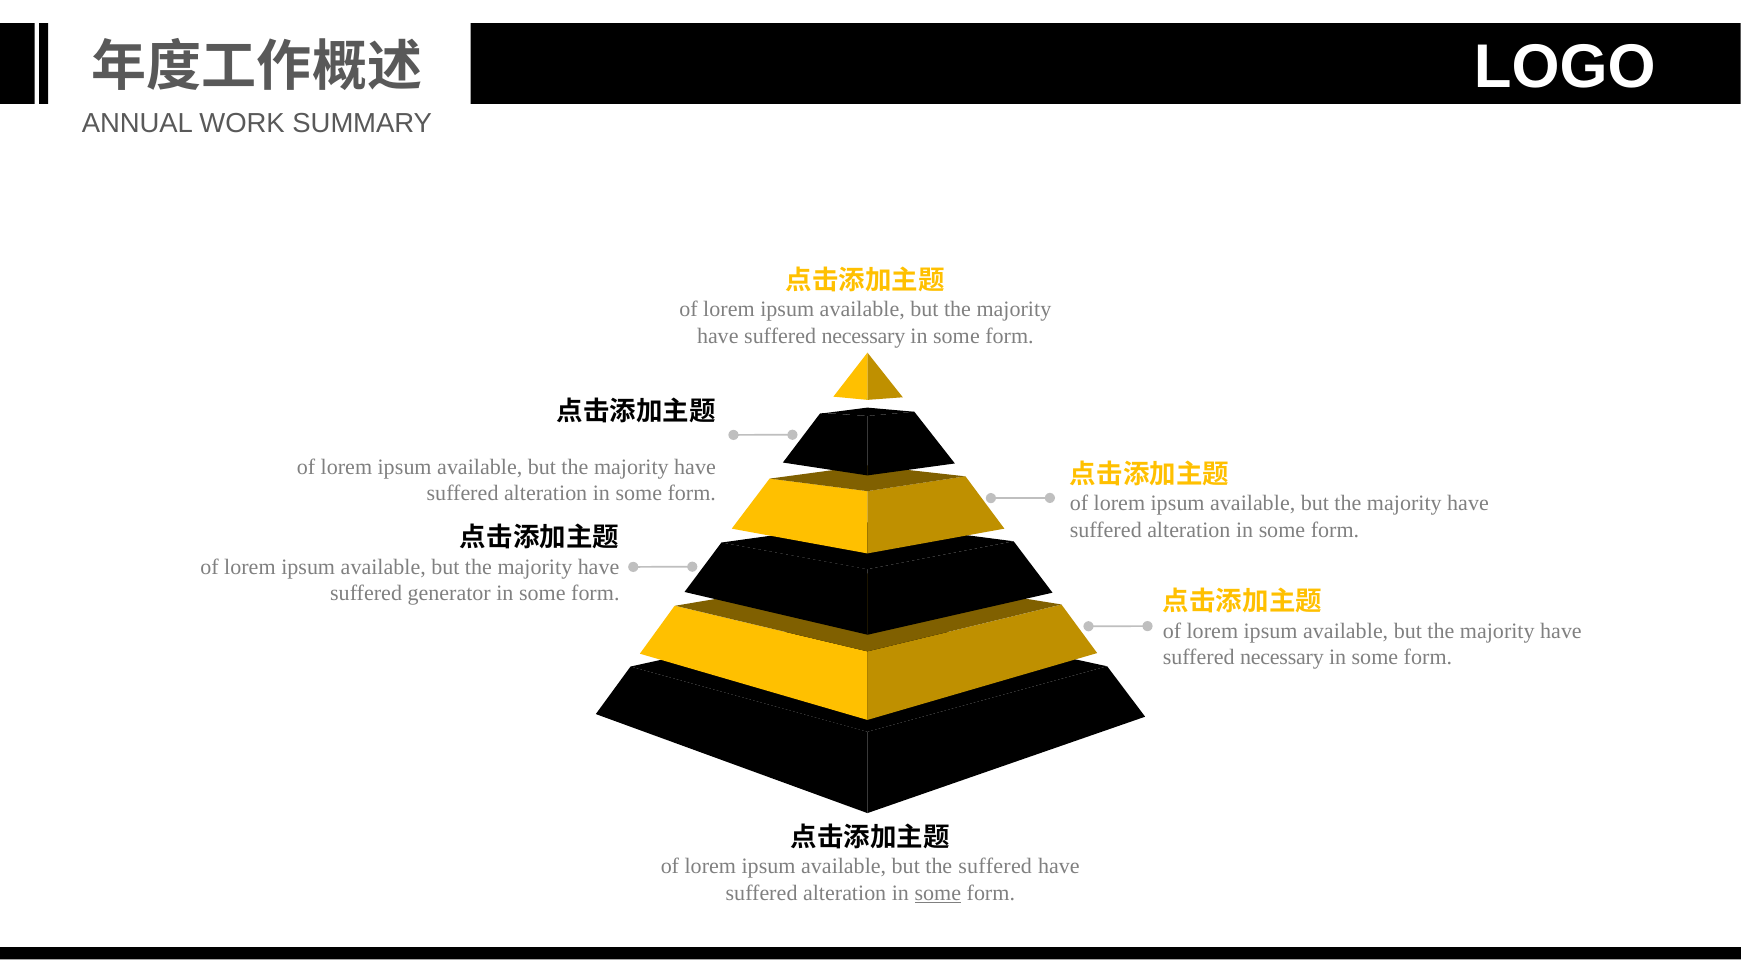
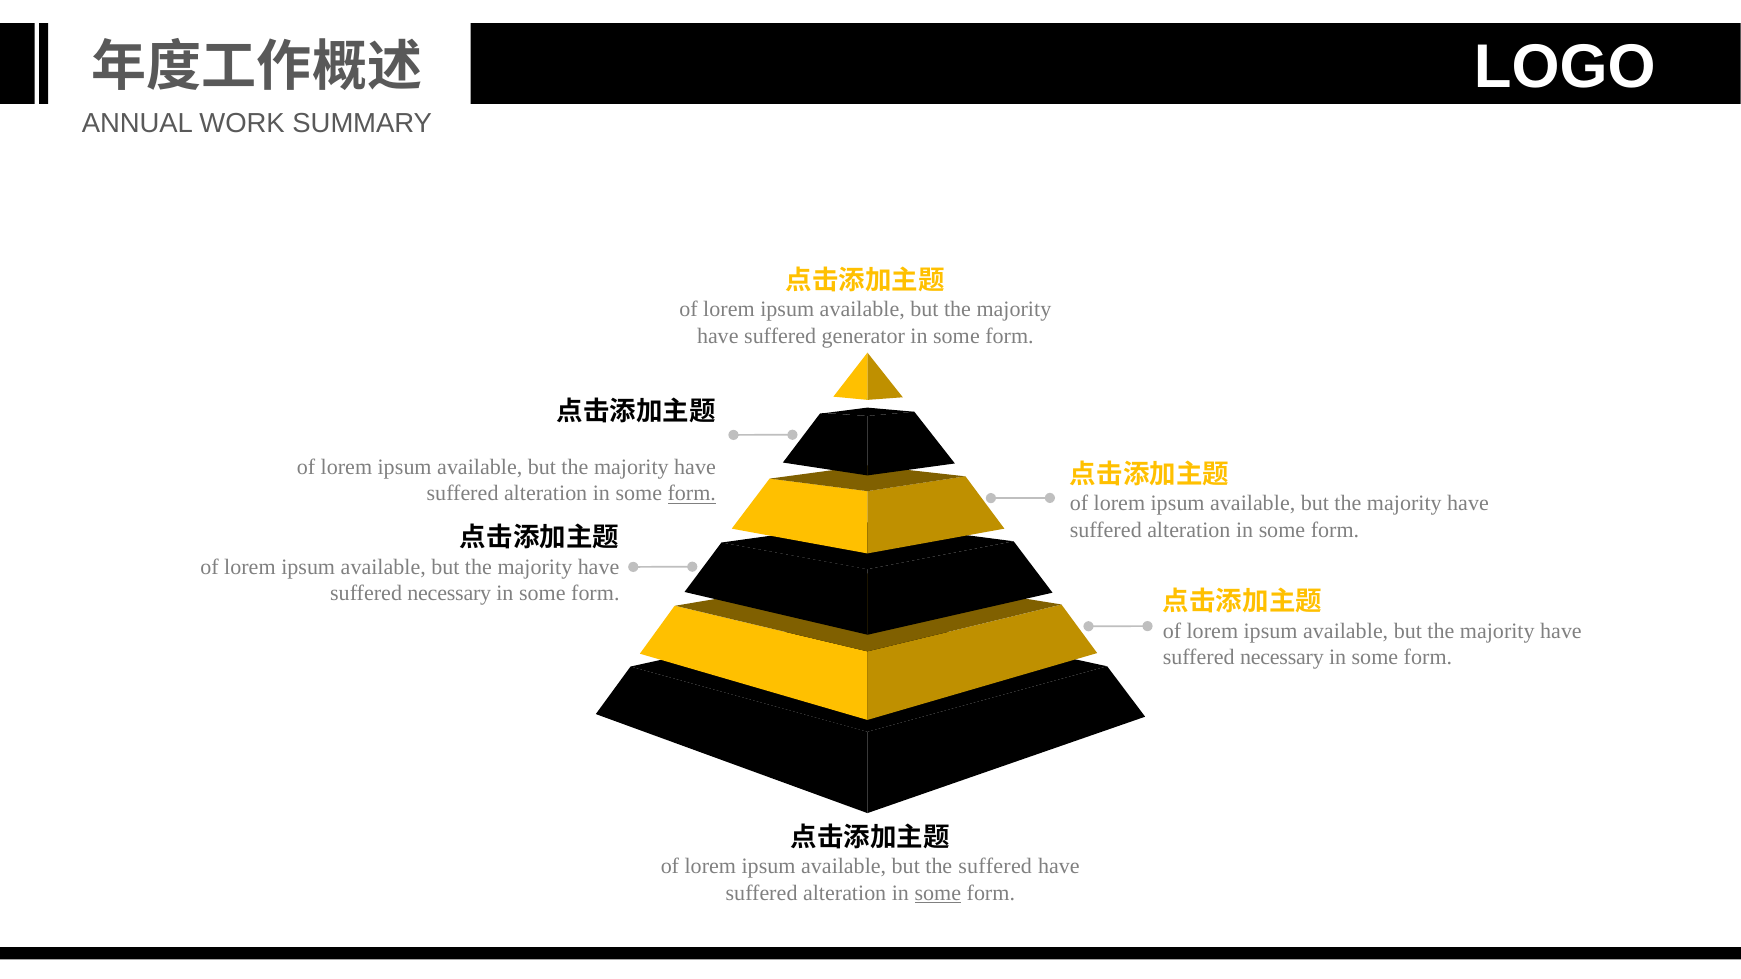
necessary at (863, 336): necessary -> generator
form at (692, 494) underline: none -> present
generator at (449, 593): generator -> necessary
